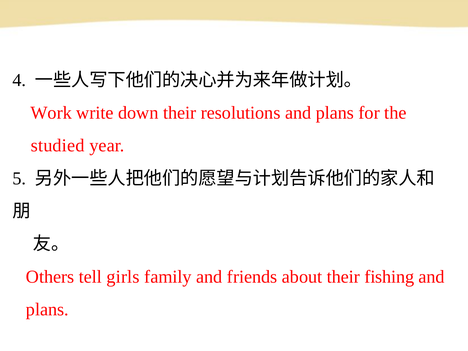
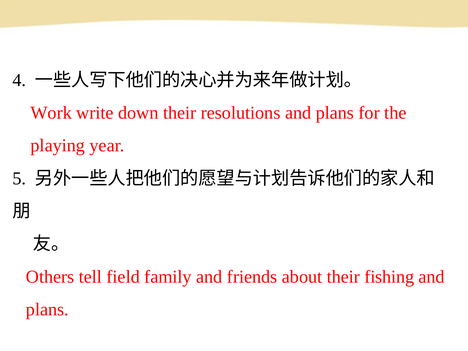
studied: studied -> playing
girls: girls -> field
